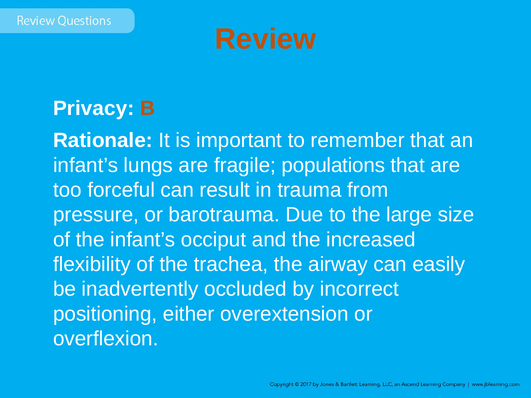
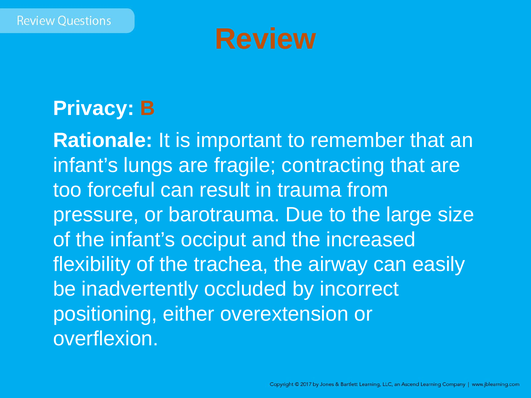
populations: populations -> contracting
